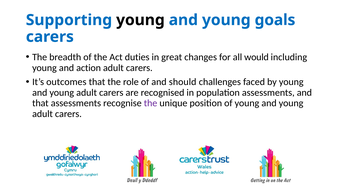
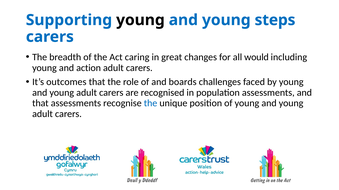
goals: goals -> steps
duties: duties -> caring
should: should -> boards
the at (151, 104) colour: purple -> blue
